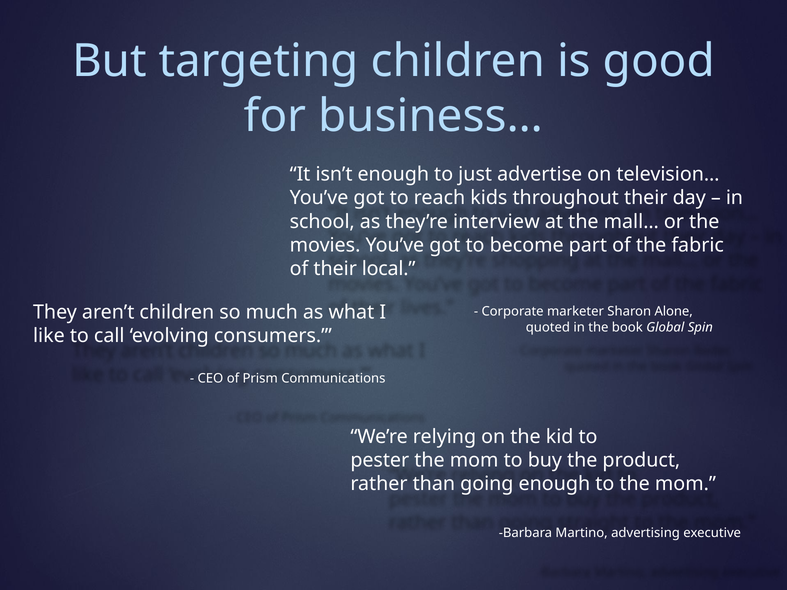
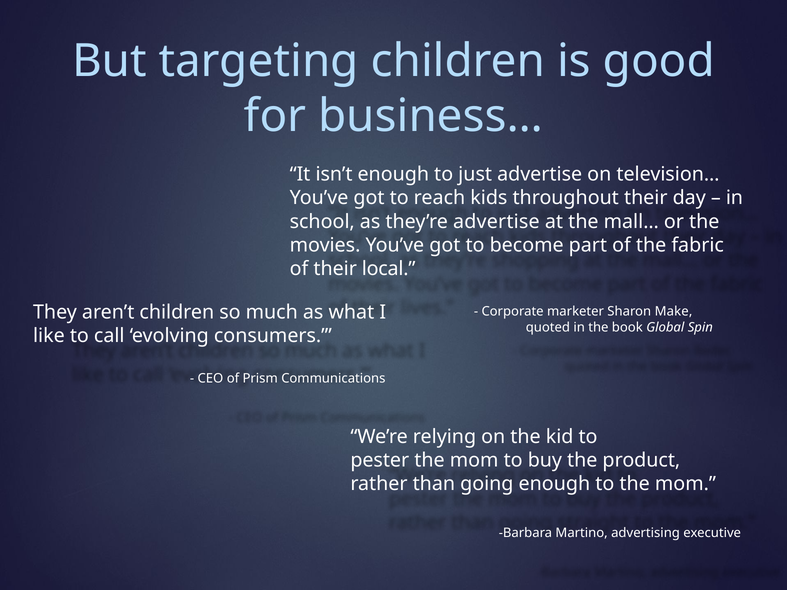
they’re interview: interview -> advertise
Alone: Alone -> Make
